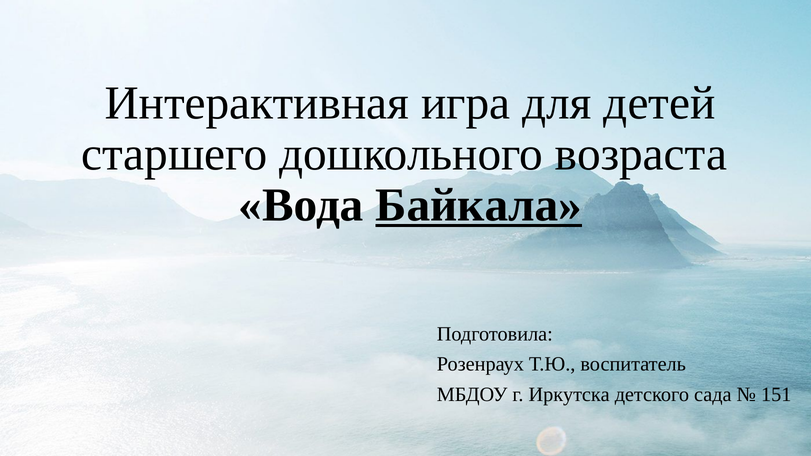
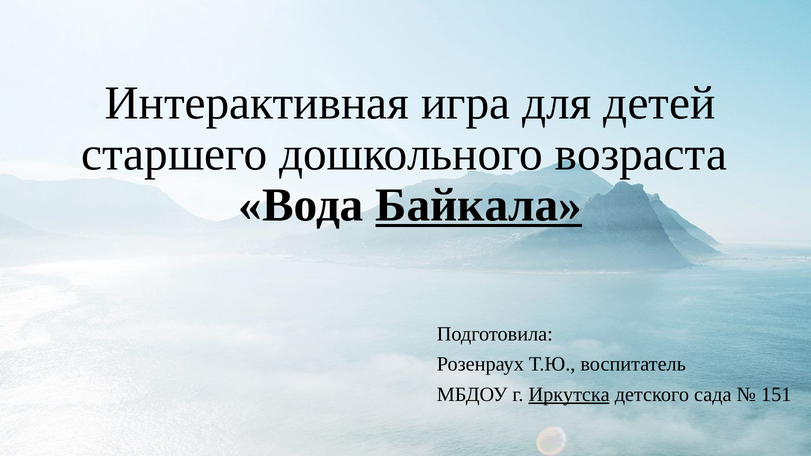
Иркутска underline: none -> present
